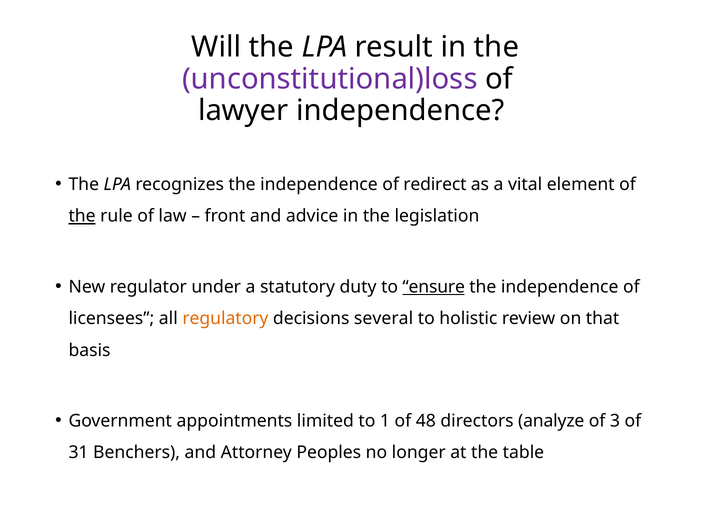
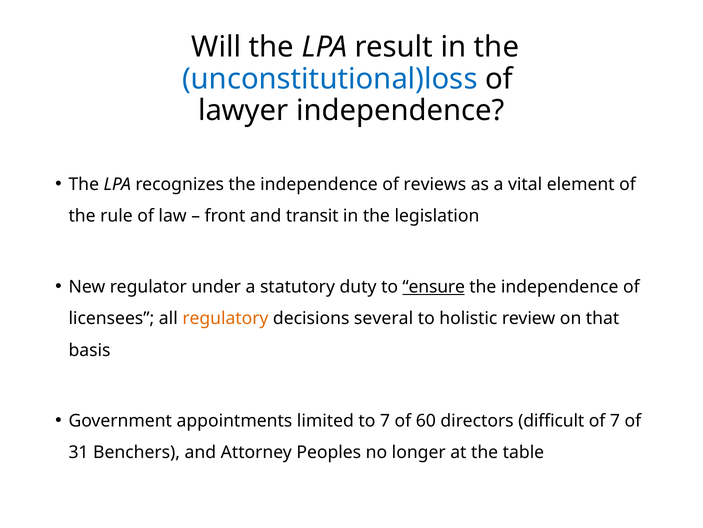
unconstitutional)loss colour: purple -> blue
redirect: redirect -> reviews
the at (82, 216) underline: present -> none
advice: advice -> transit
to 1: 1 -> 7
48: 48 -> 60
analyze: analyze -> difficult
of 3: 3 -> 7
